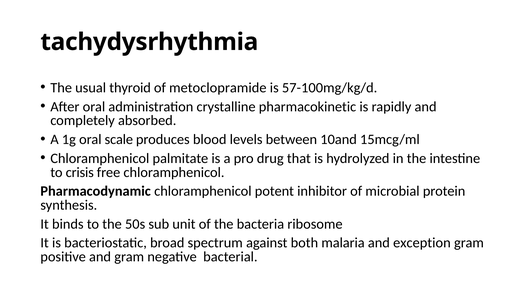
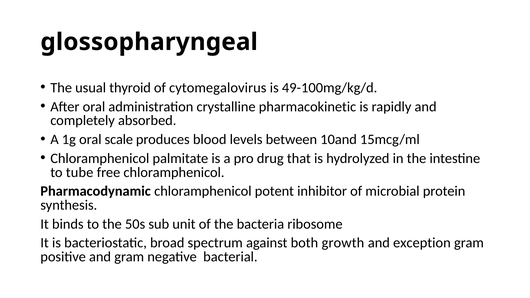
tachydysrhythmia: tachydysrhythmia -> glossopharyngeal
metoclopramide: metoclopramide -> cytomegalovirus
57-100mg/kg/d: 57-100mg/kg/d -> 49-100mg/kg/d
crisis: crisis -> tube
malaria: malaria -> growth
